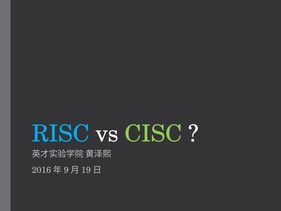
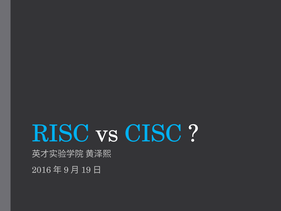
CISC colour: light green -> light blue
